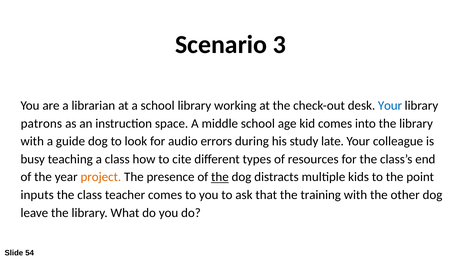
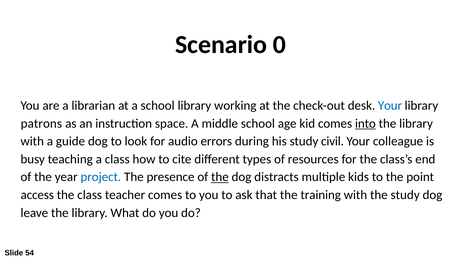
3: 3 -> 0
into underline: none -> present
late: late -> civil
project colour: orange -> blue
inputs: inputs -> access
the other: other -> study
